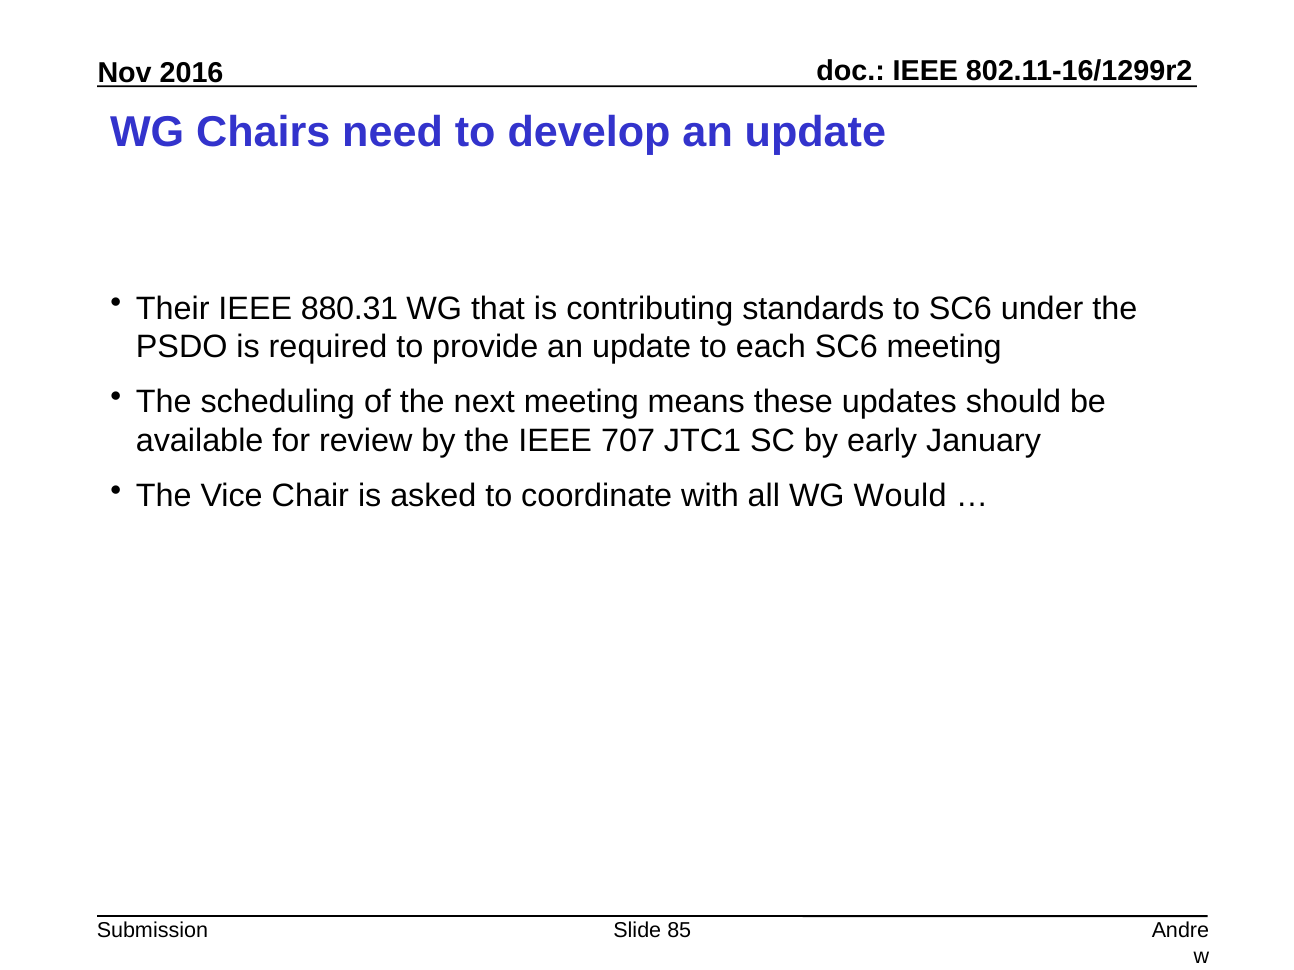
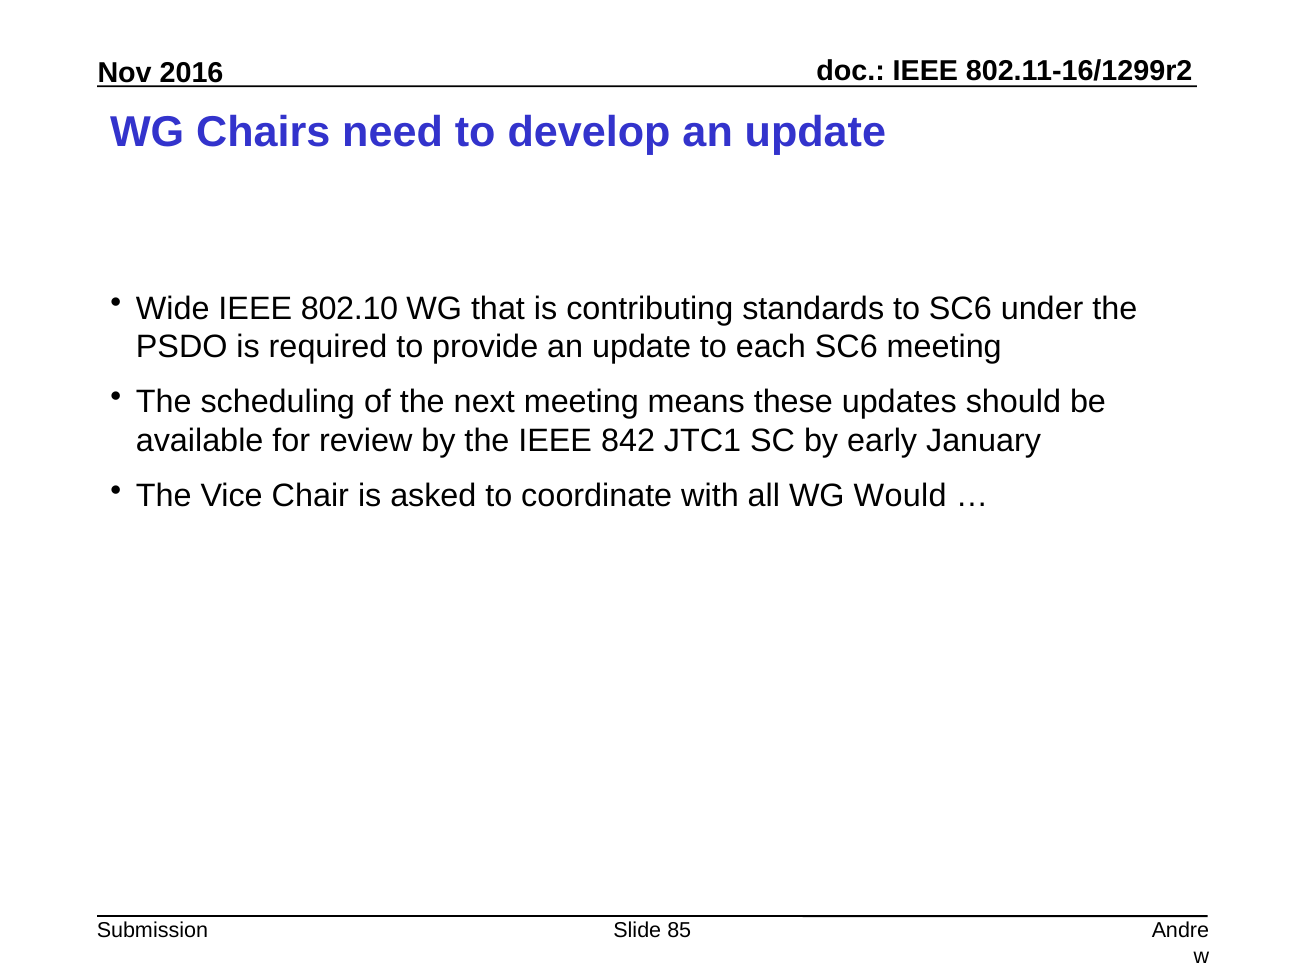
Their: Their -> Wide
880.31: 880.31 -> 802.10
707: 707 -> 842
